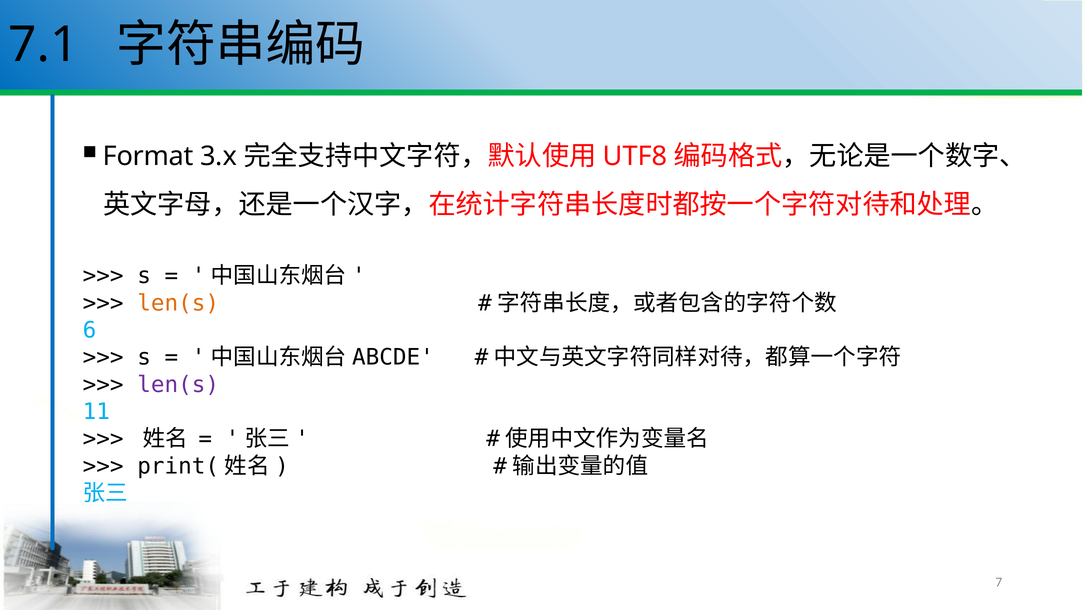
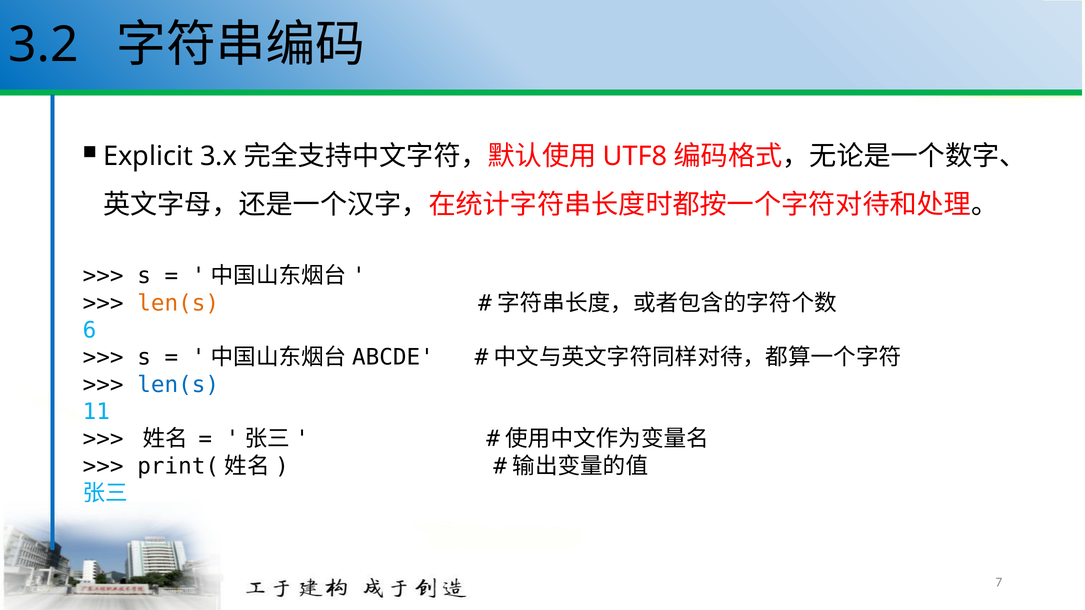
7.1: 7.1 -> 3.2
Format: Format -> Explicit
len(s at (178, 385) colour: purple -> blue
